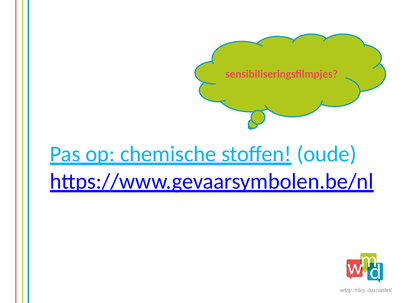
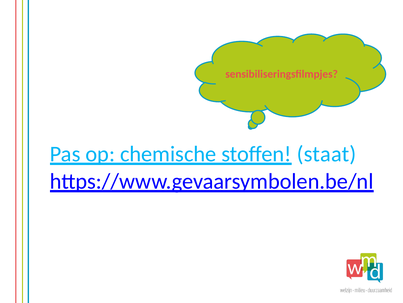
oude: oude -> staat
